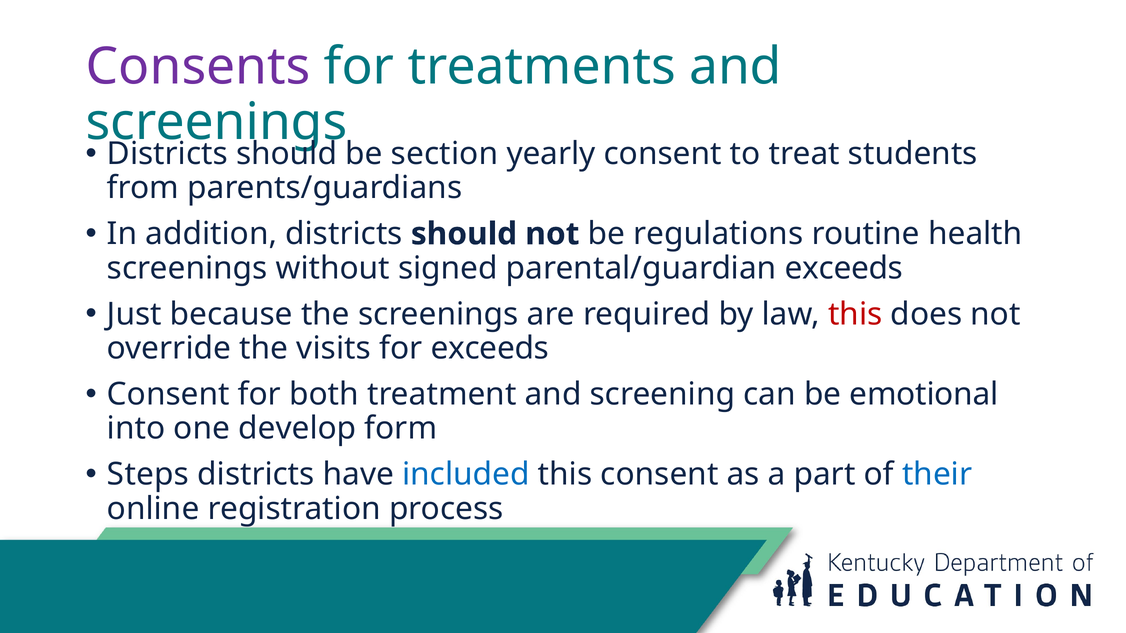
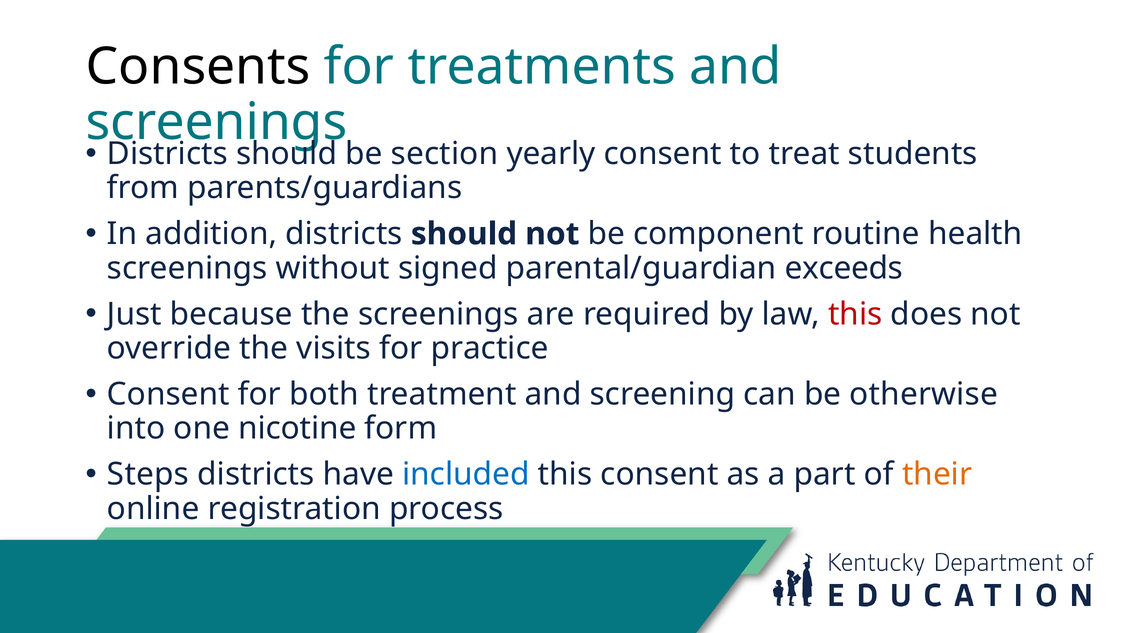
Consents colour: purple -> black
regulations: regulations -> component
for exceeds: exceeds -> practice
emotional: emotional -> otherwise
develop: develop -> nicotine
their colour: blue -> orange
